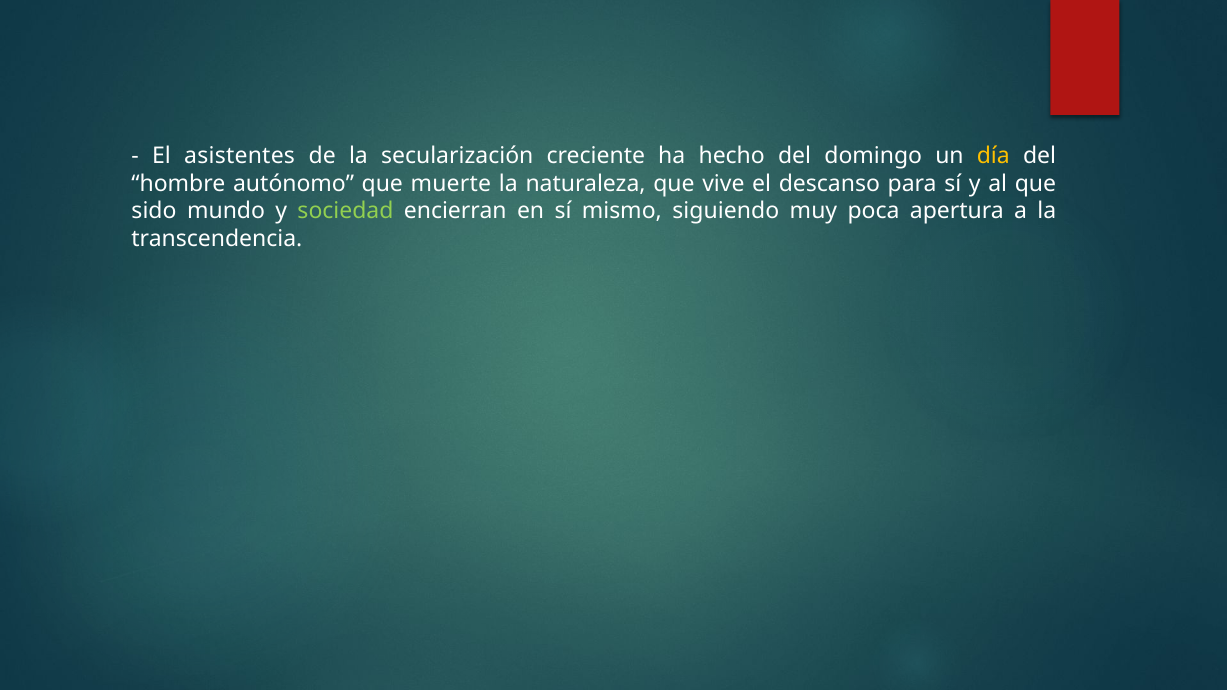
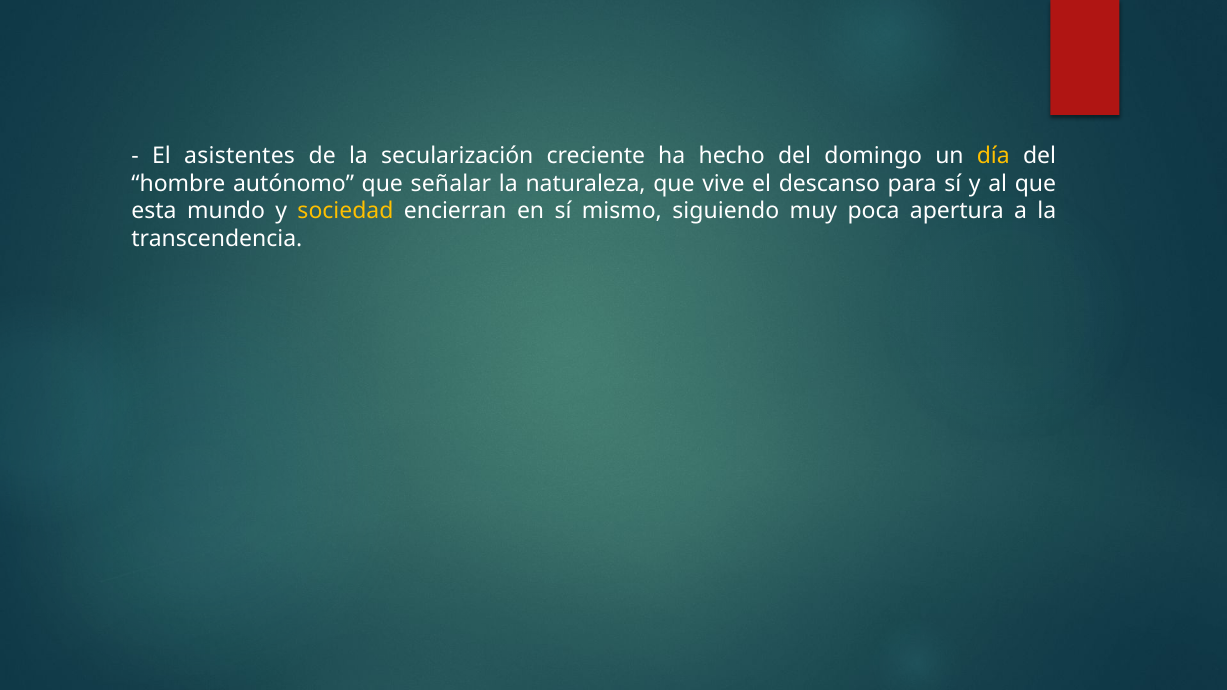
muerte: muerte -> señalar
sido: sido -> esta
sociedad colour: light green -> yellow
